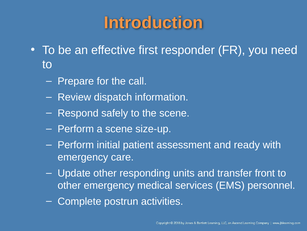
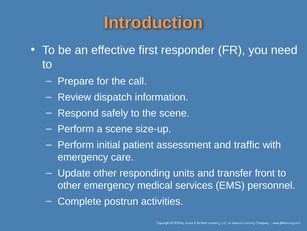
ready: ready -> traffic
